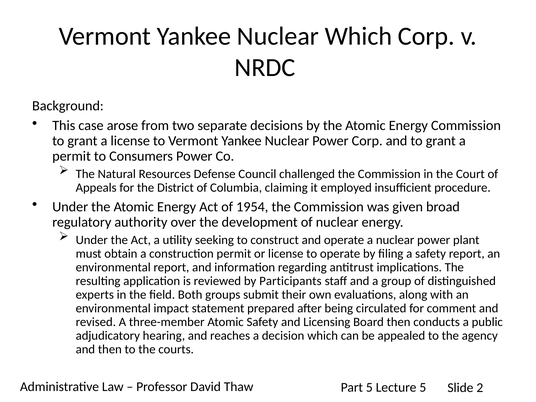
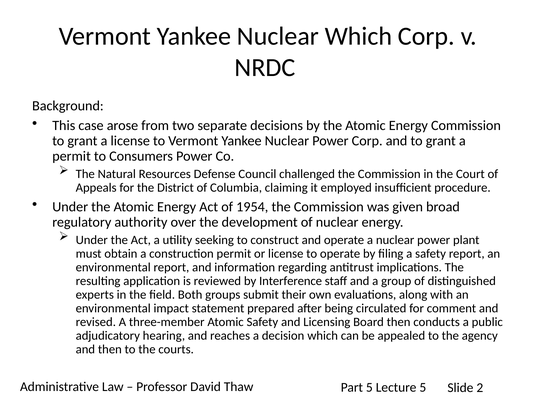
Participants: Participants -> Interference
